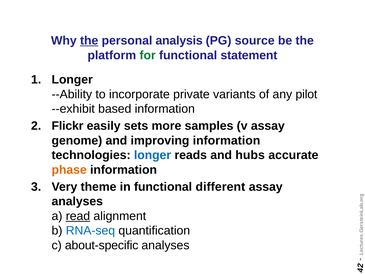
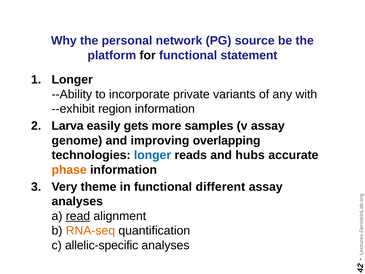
the at (89, 41) underline: present -> none
analysis: analysis -> network
for colour: green -> black
pilot: pilot -> with
based: based -> region
Flickr: Flickr -> Larva
sets: sets -> gets
improving information: information -> overlapping
RNA-seq colour: blue -> orange
about-specific: about-specific -> allelic-specific
